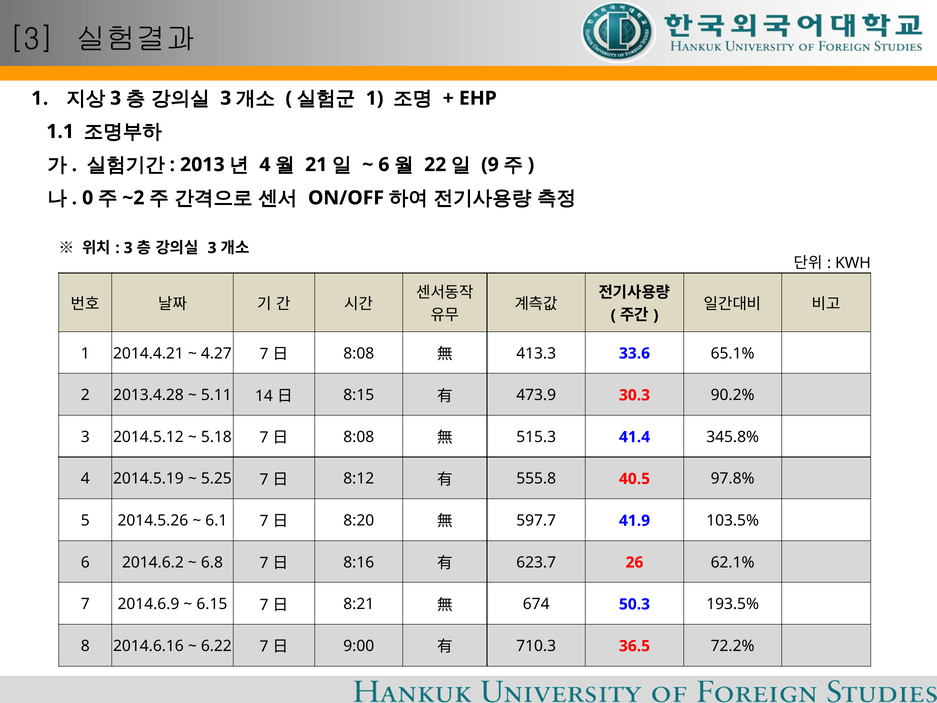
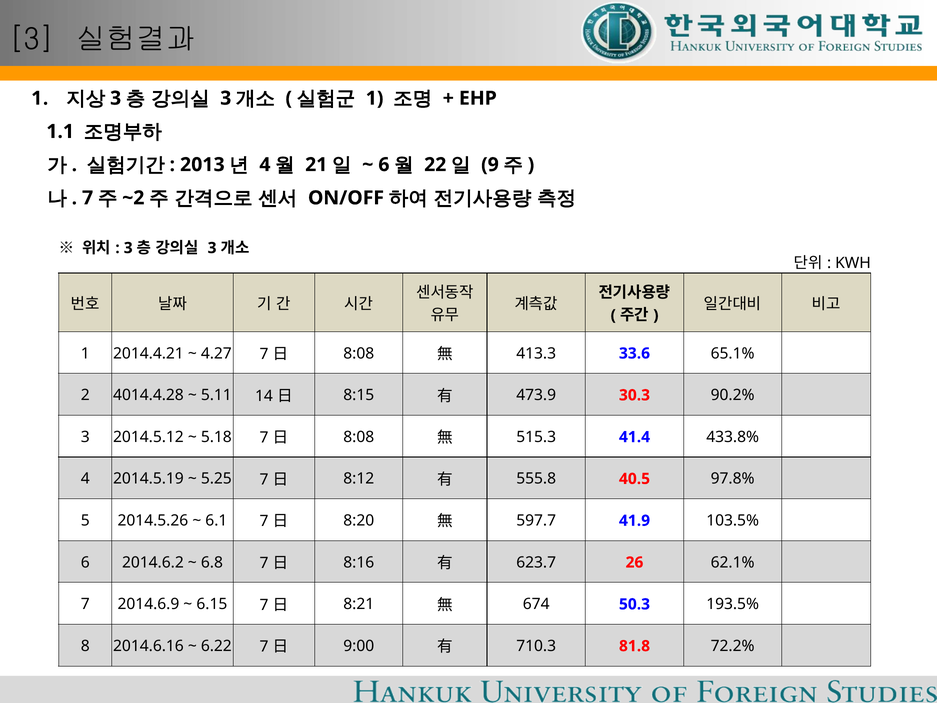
0 at (88, 198): 0 -> 7
2013.4.28: 2013.4.28 -> 4014.4.28
345.8%: 345.8% -> 433.8%
36.5: 36.5 -> 81.8
